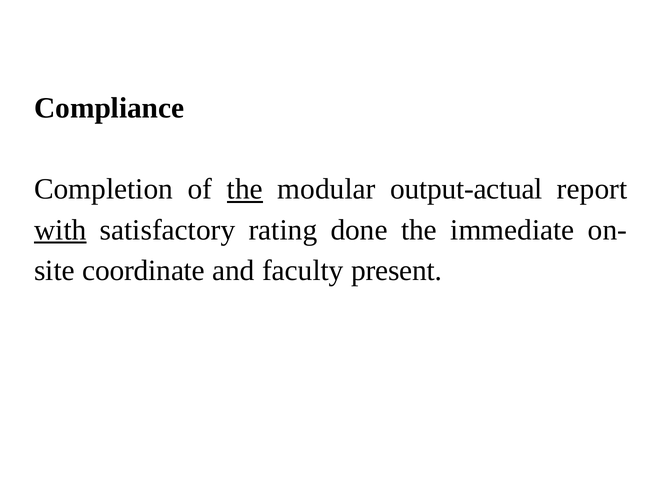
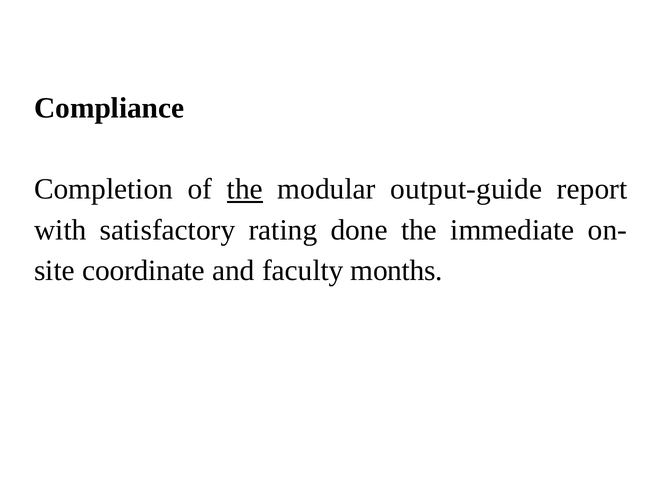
output-actual: output-actual -> output-guide
with underline: present -> none
present: present -> months
